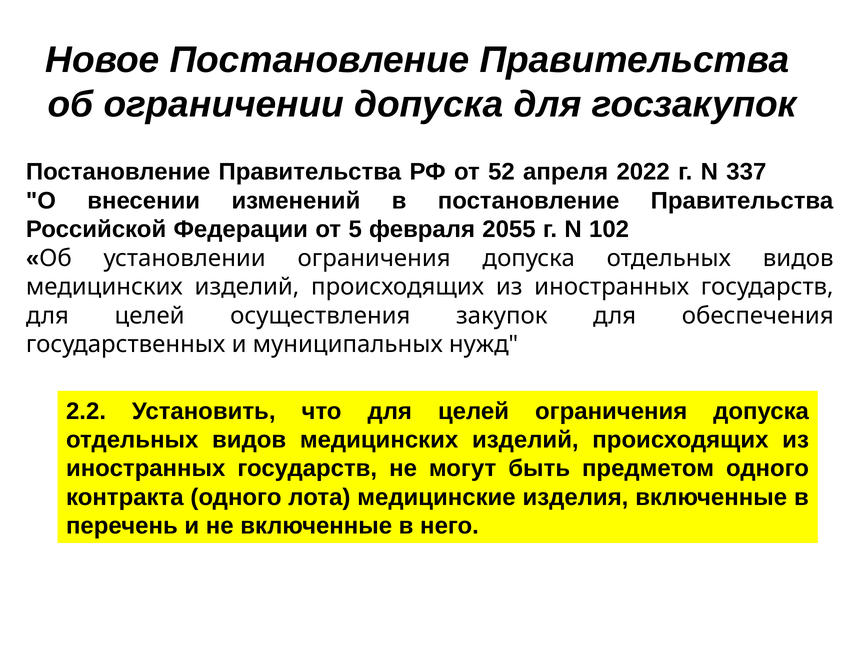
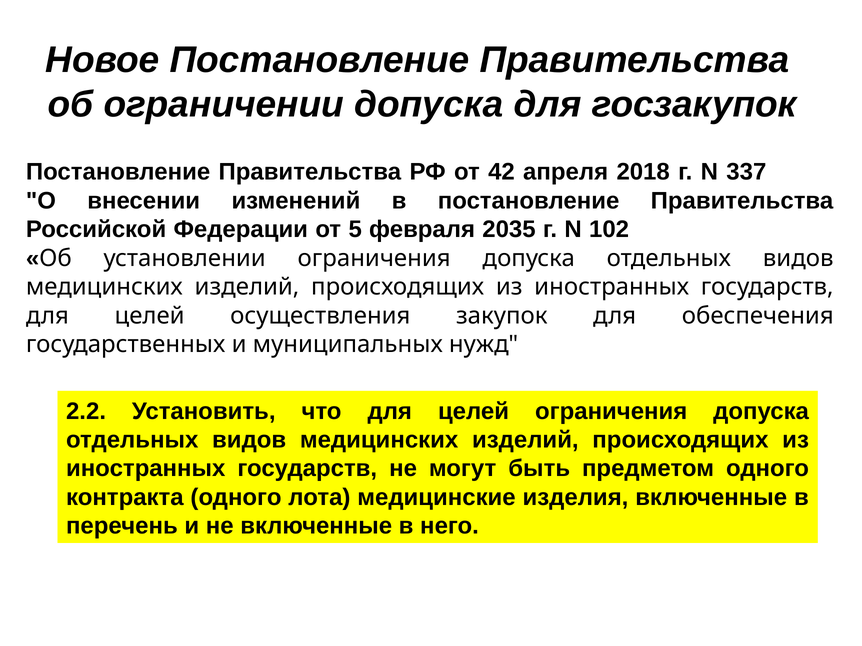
52: 52 -> 42
2022: 2022 -> 2018
2055: 2055 -> 2035
